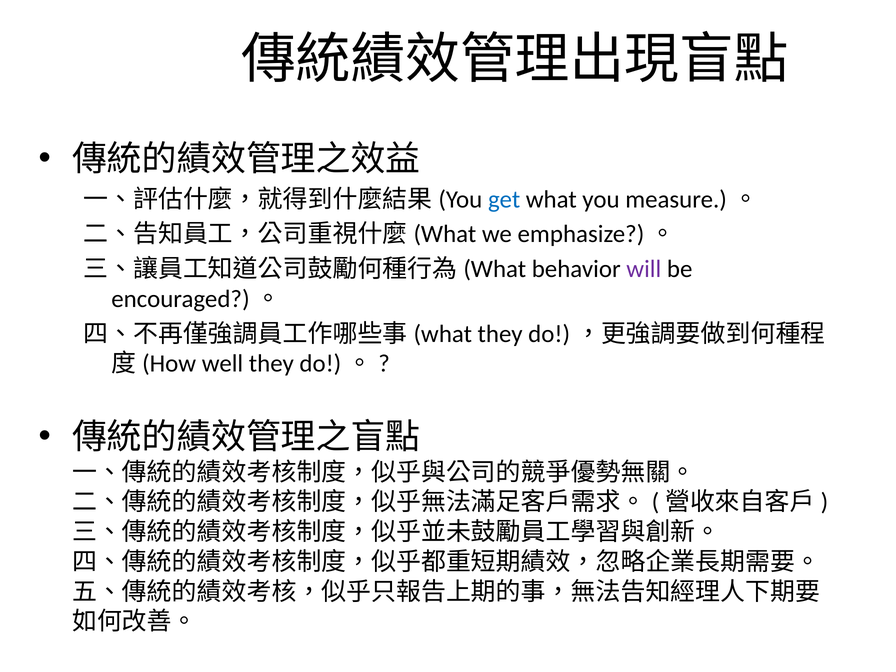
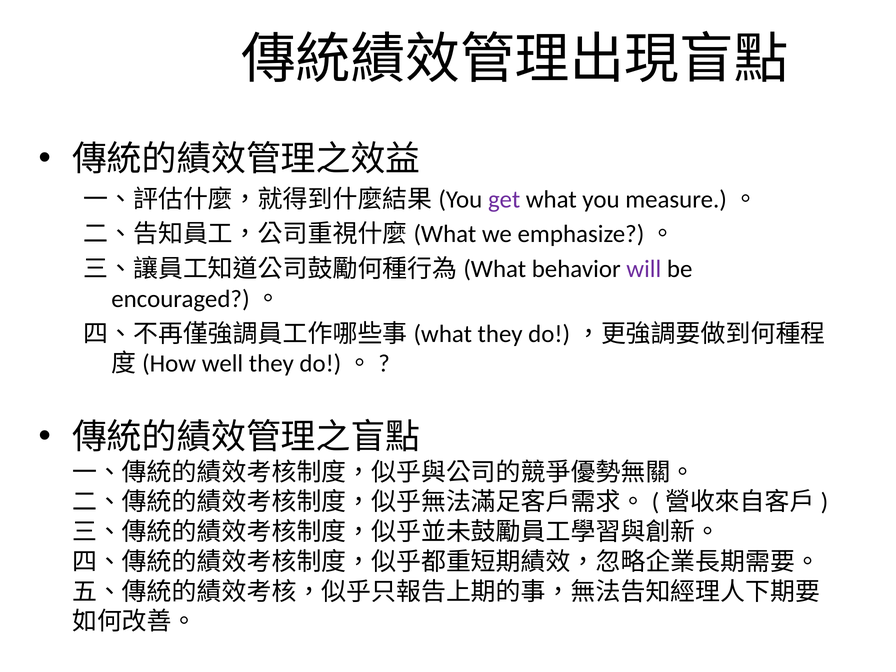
get colour: blue -> purple
